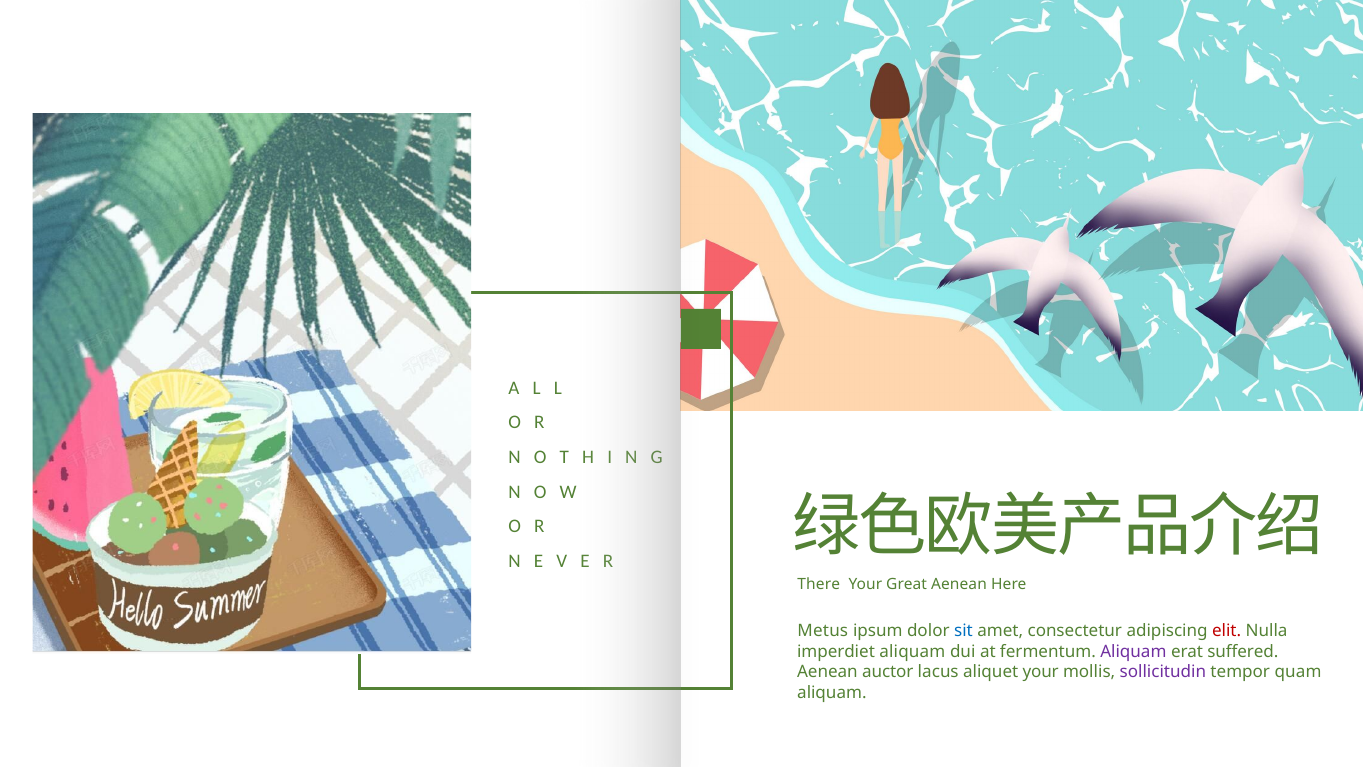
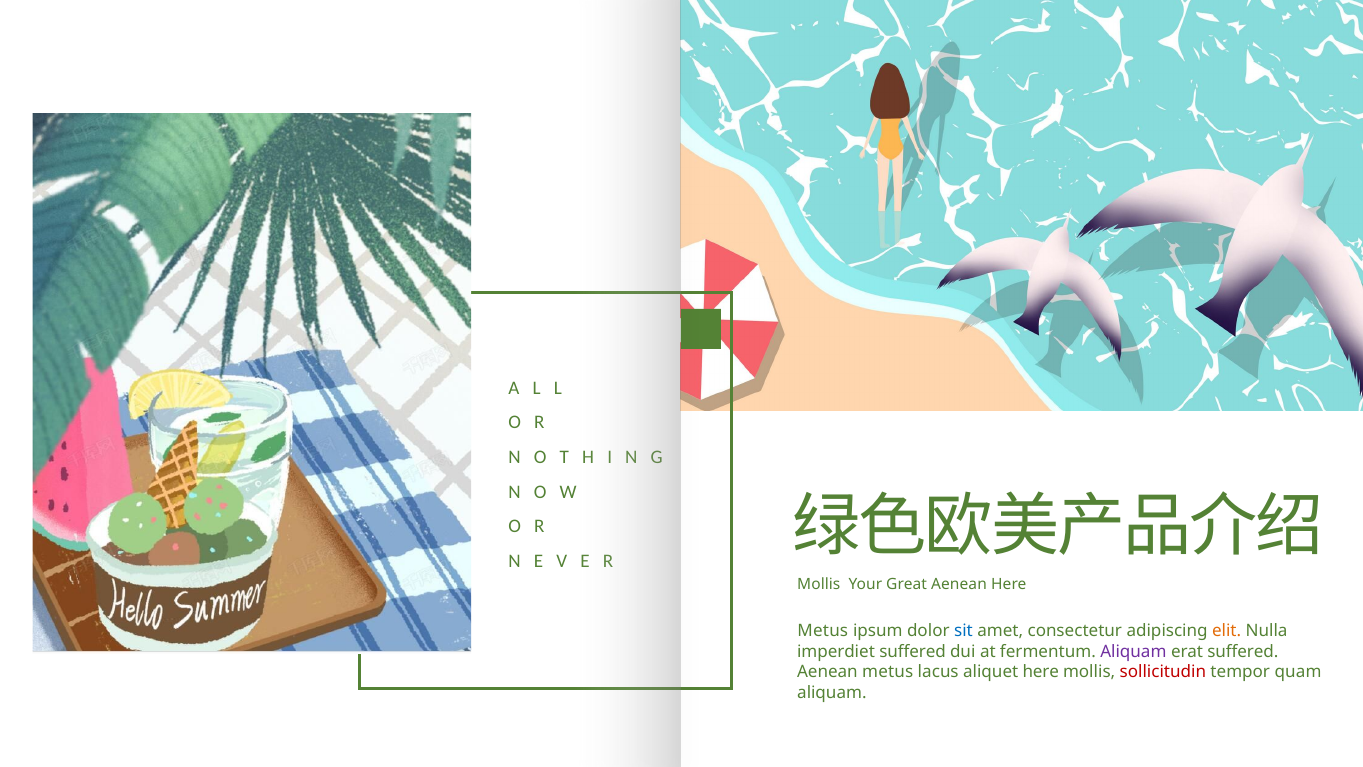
There at (819, 584): There -> Mollis
elit colour: red -> orange
imperdiet aliquam: aliquam -> suffered
Aenean auctor: auctor -> metus
aliquet your: your -> here
sollicitudin colour: purple -> red
